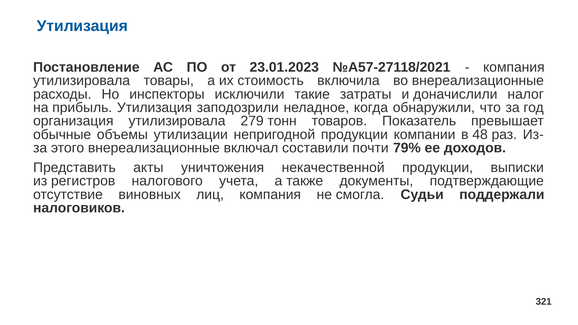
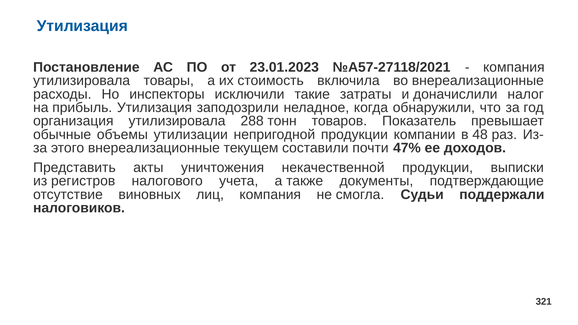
279: 279 -> 288
включал: включал -> текущем
79%: 79% -> 47%
